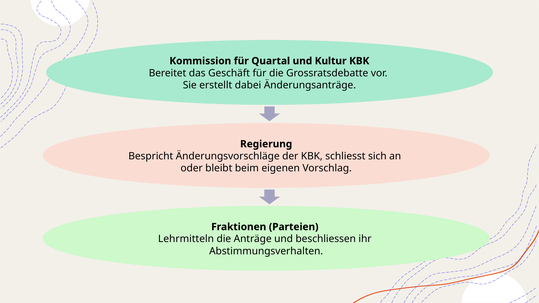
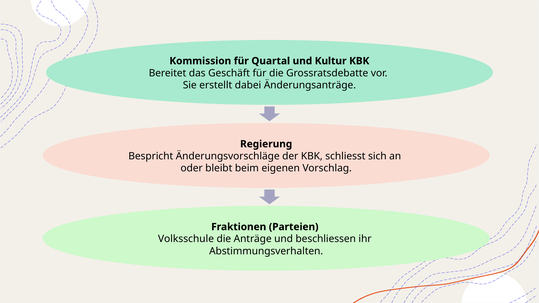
Lehrmitteln: Lehrmitteln -> Volksschule
